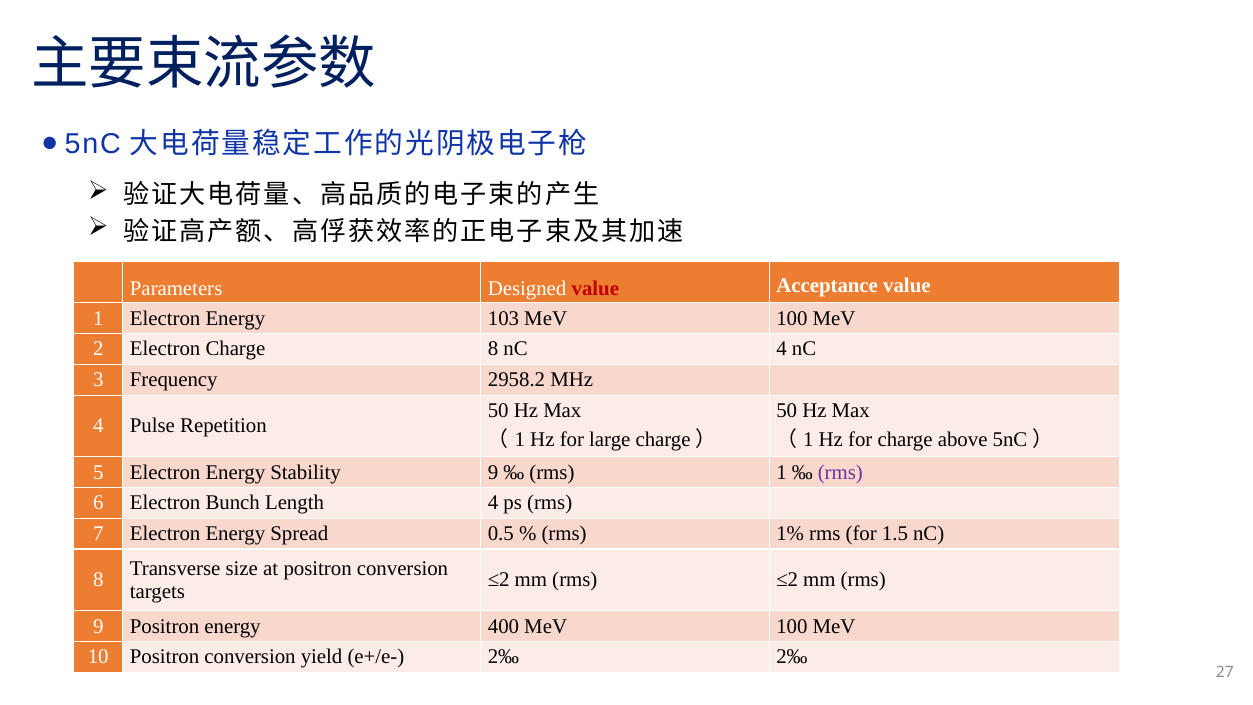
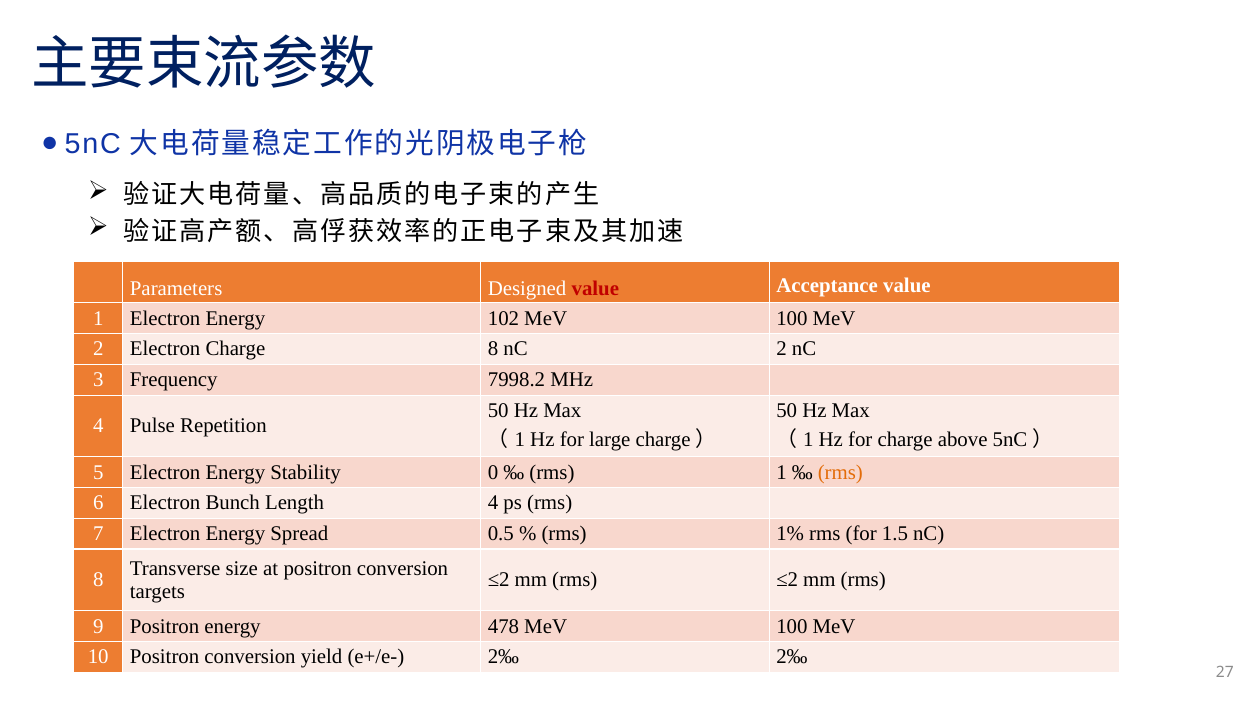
103: 103 -> 102
nC 4: 4 -> 2
2958.2: 2958.2 -> 7998.2
Stability 9: 9 -> 0
rms at (840, 472) colour: purple -> orange
400: 400 -> 478
